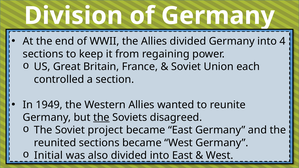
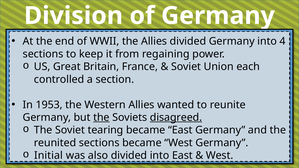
1949: 1949 -> 1953
disagreed underline: none -> present
project: project -> tearing
